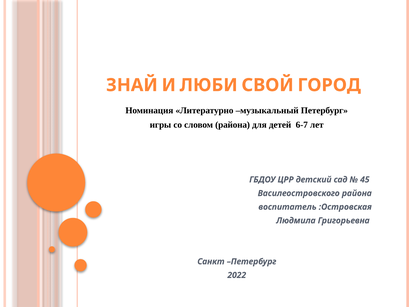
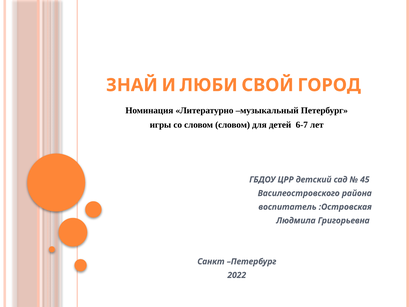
словом района: района -> словом
